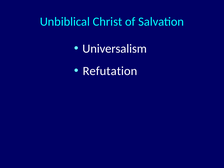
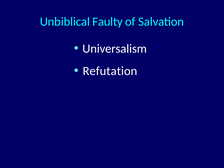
Christ: Christ -> Faulty
